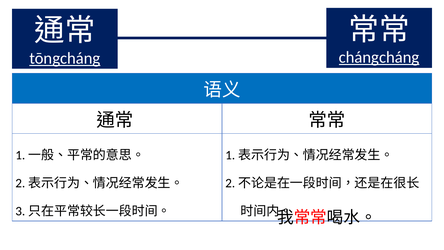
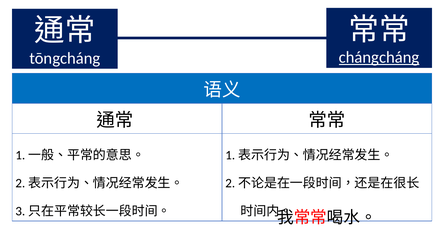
tōngcháng underline: present -> none
